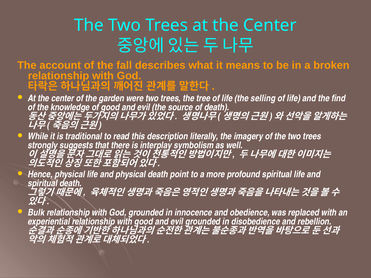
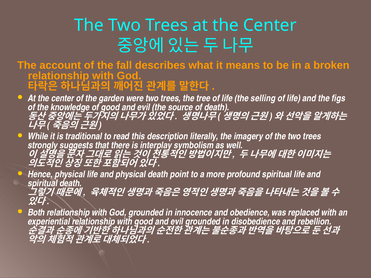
find: find -> figs
Bulk: Bulk -> Both
